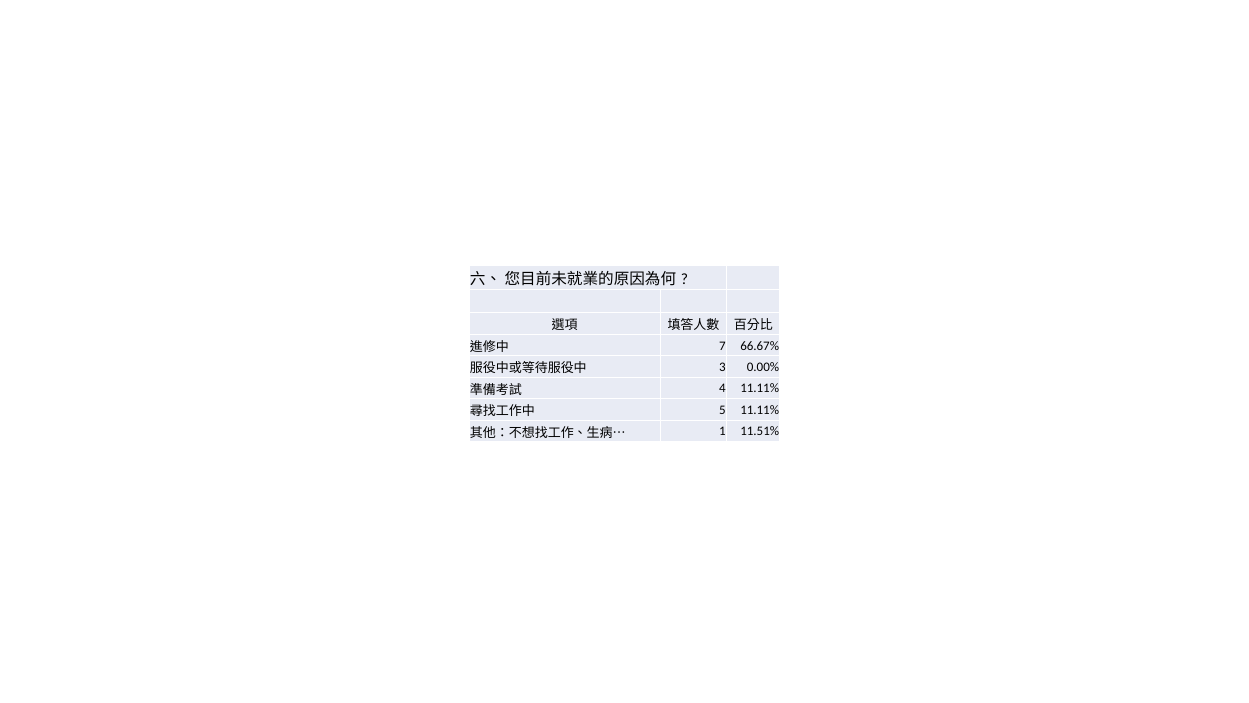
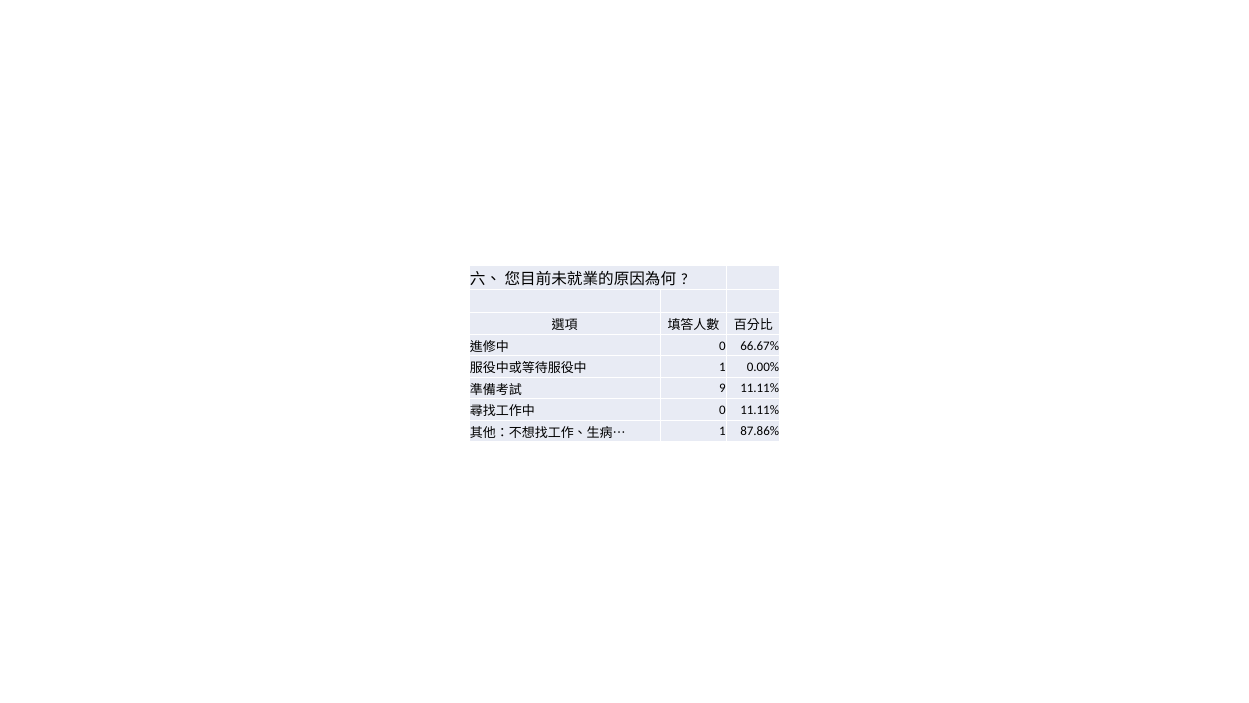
7 at (722, 346): 7 -> 0
3 at (722, 367): 3 -> 1
4: 4 -> 9
5 at (722, 410): 5 -> 0
11.51%: 11.51% -> 87.86%
